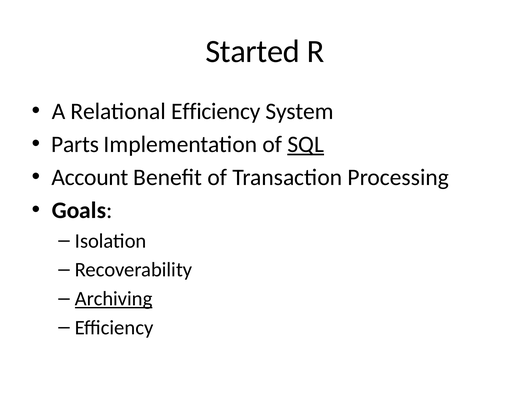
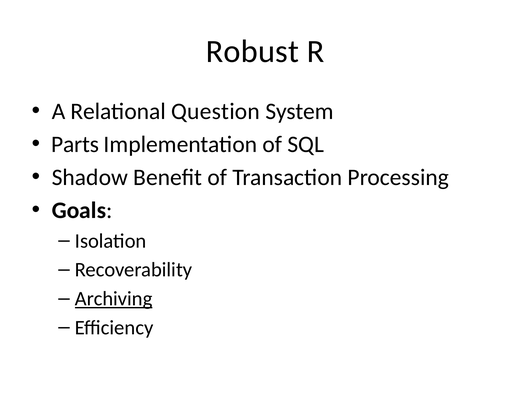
Started: Started -> Robust
Relational Efficiency: Efficiency -> Question
SQL underline: present -> none
Account: Account -> Shadow
